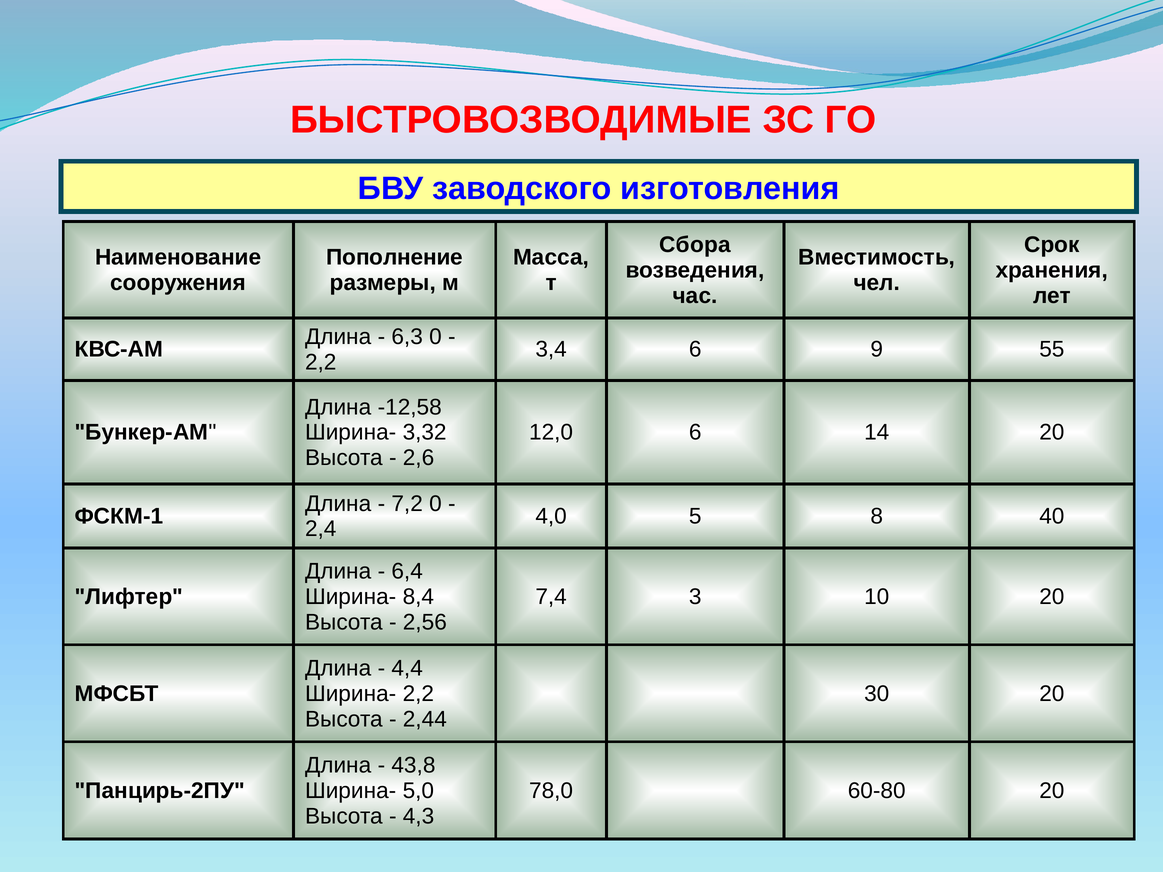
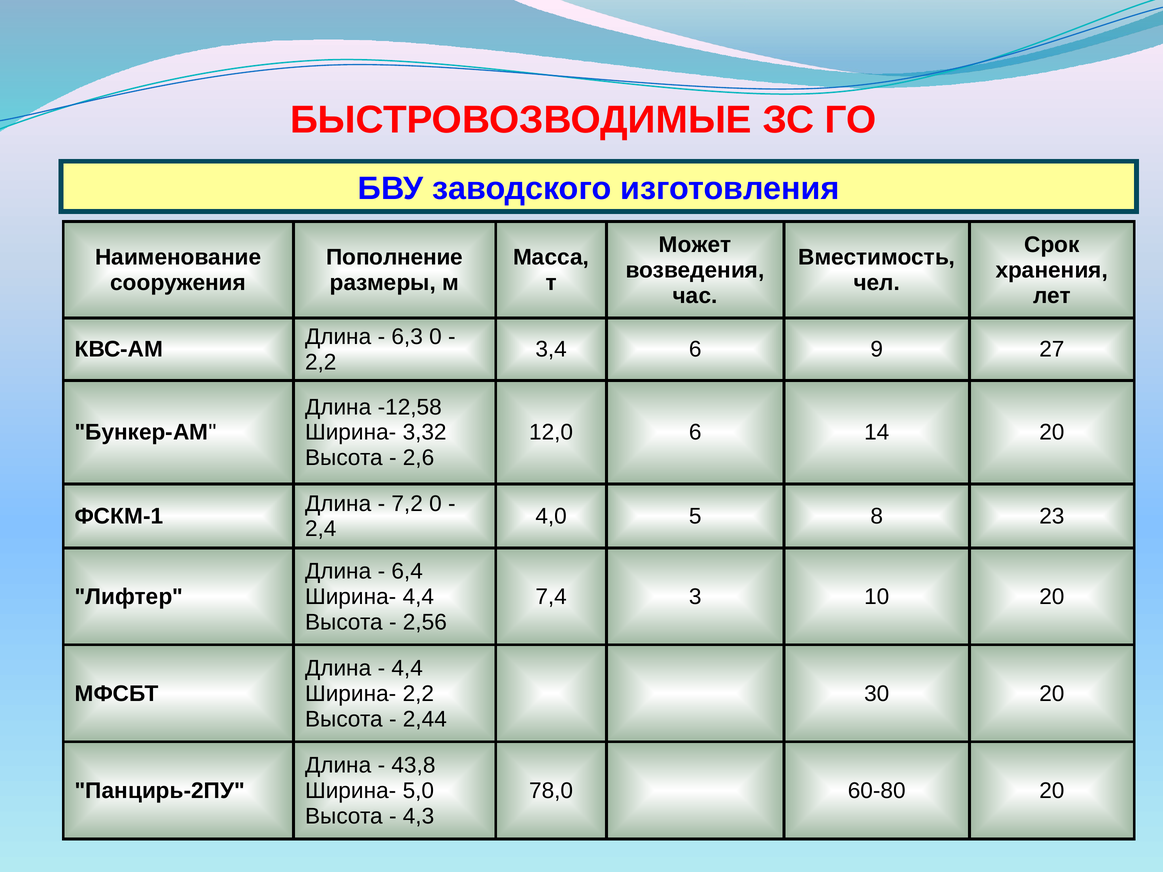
Сбора: Сбора -> Может
55: 55 -> 27
40: 40 -> 23
Ширина- 8,4: 8,4 -> 4,4
